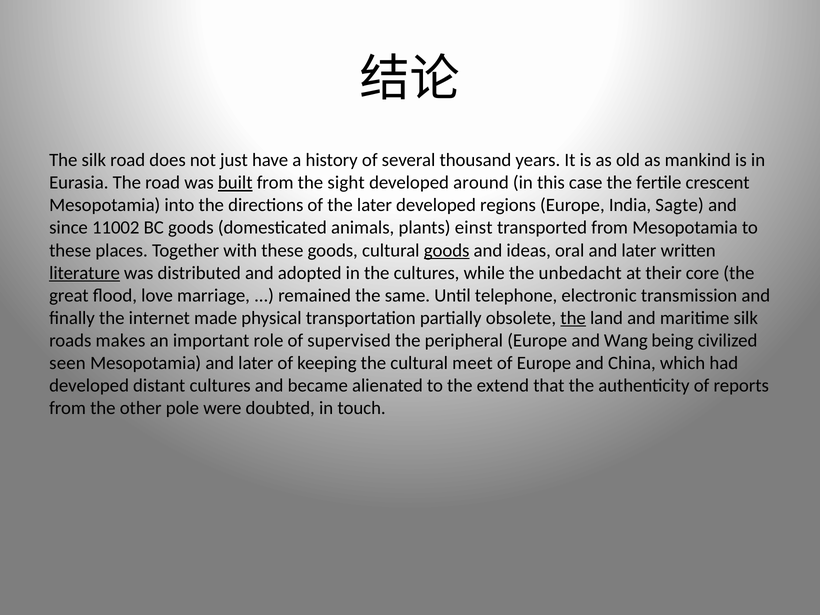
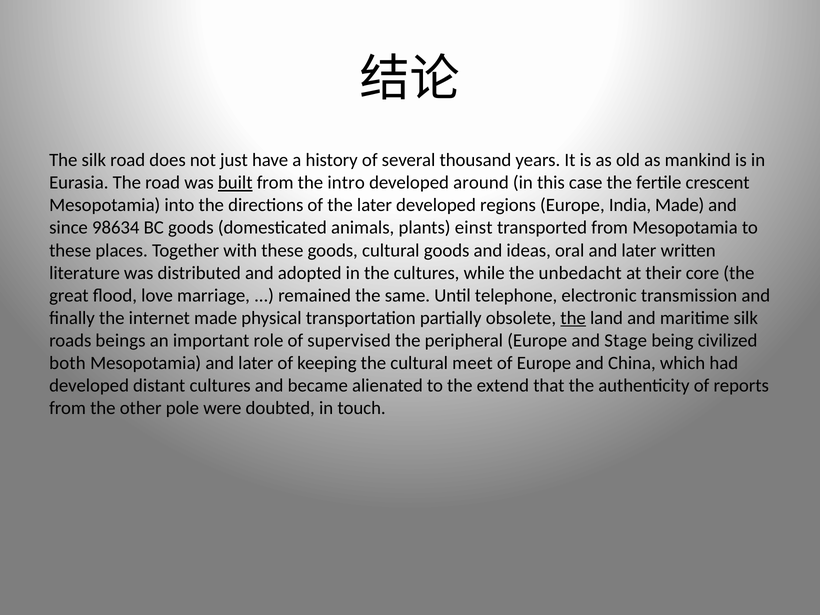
sight: sight -> intro
India Sagte: Sagte -> Made
11002: 11002 -> 98634
goods at (447, 250) underline: present -> none
literature underline: present -> none
makes: makes -> beings
Wang: Wang -> Stage
seen: seen -> both
